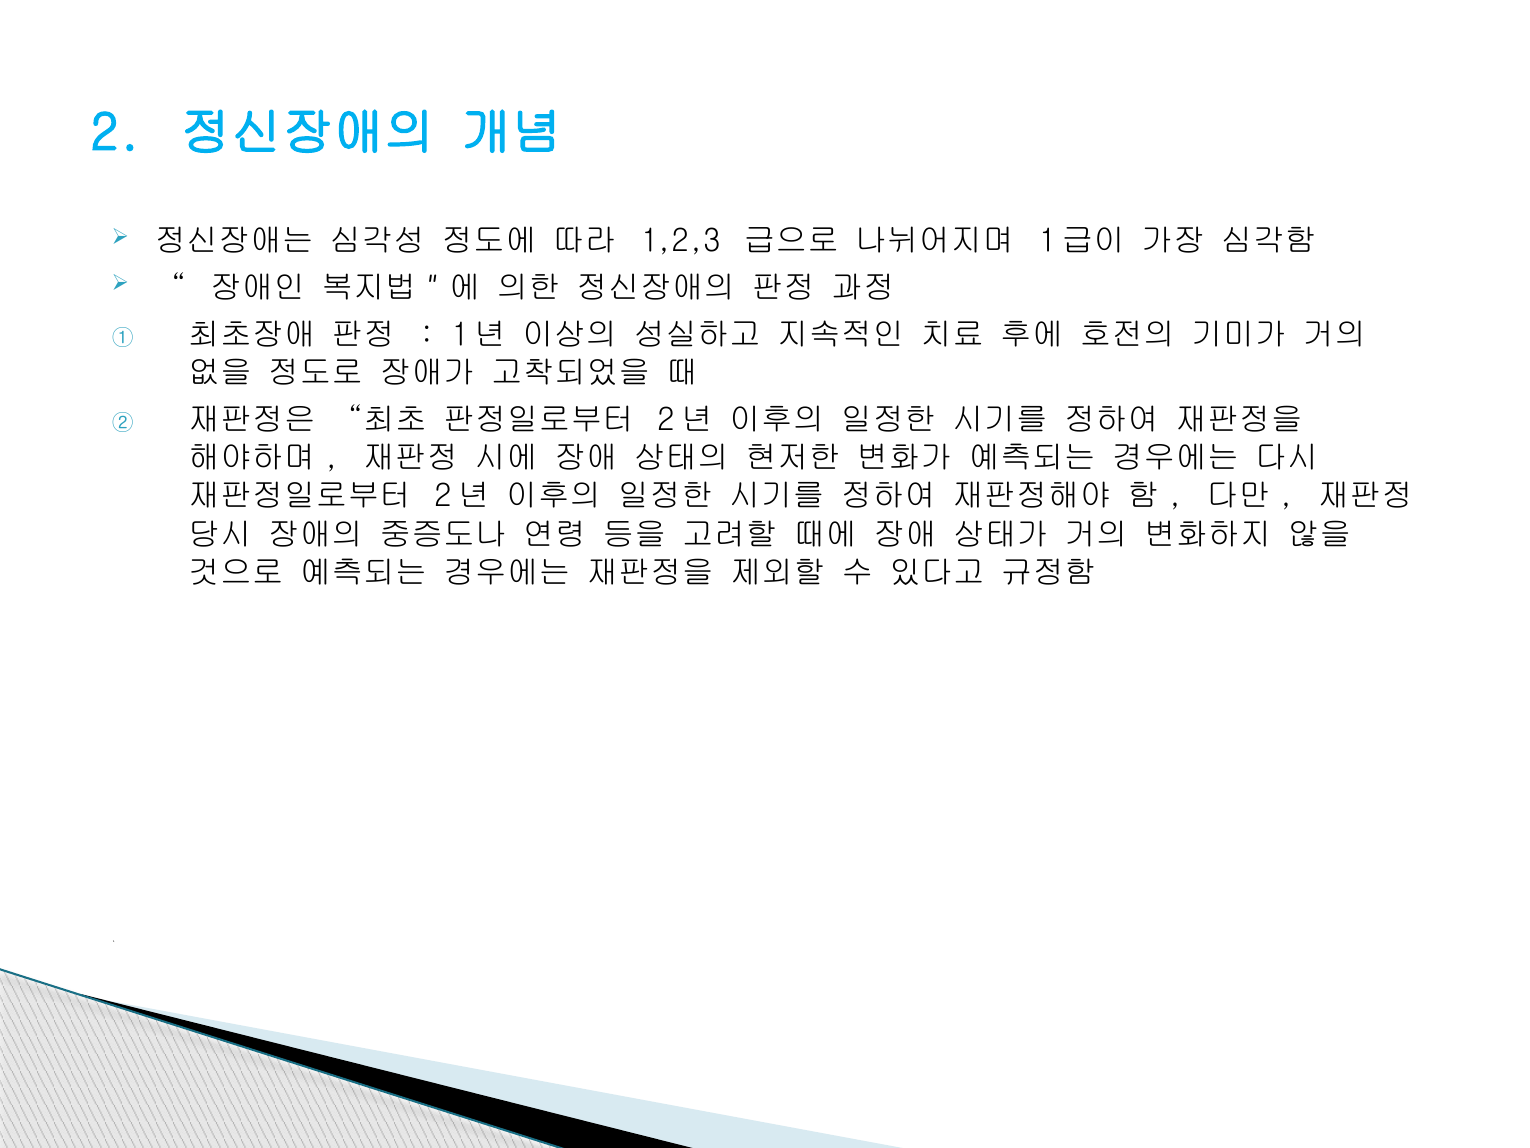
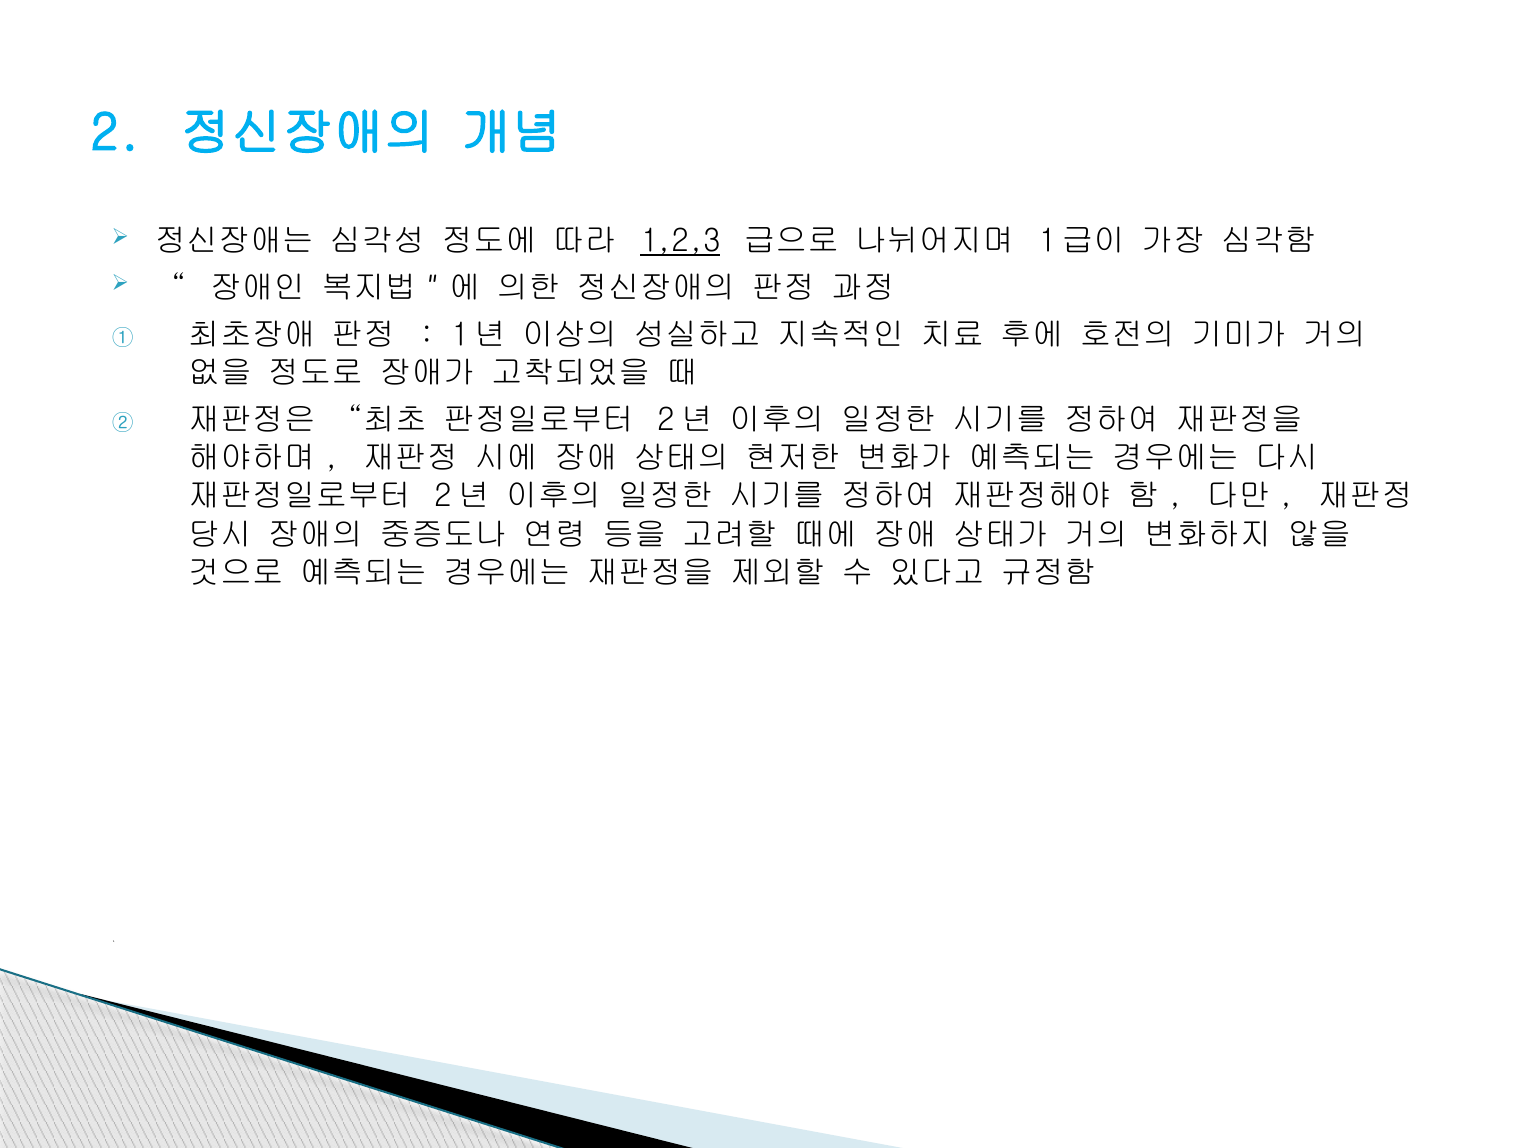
1,2,3 underline: none -> present
